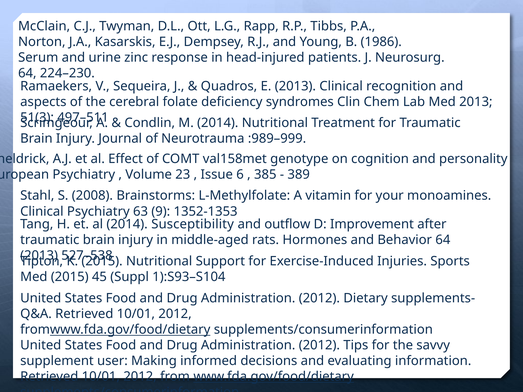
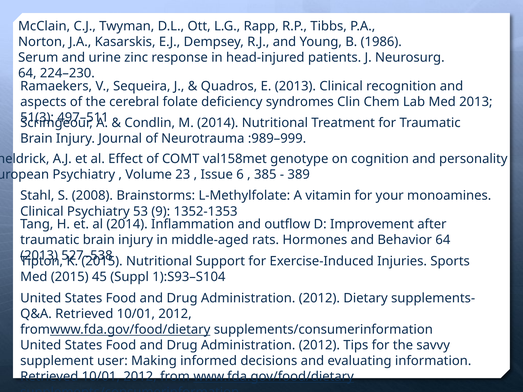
63: 63 -> 53
Susceptibility: Susceptibility -> Inflammation
